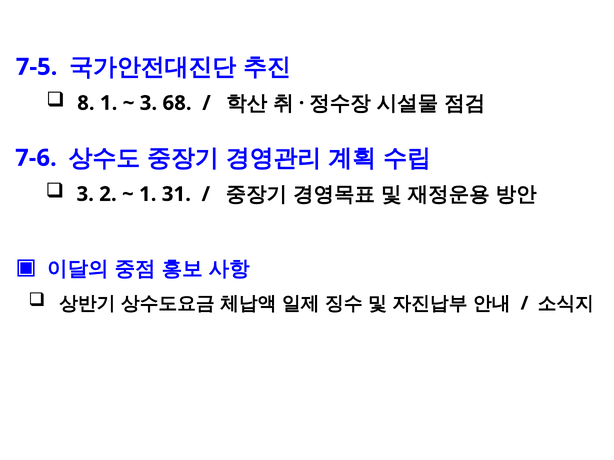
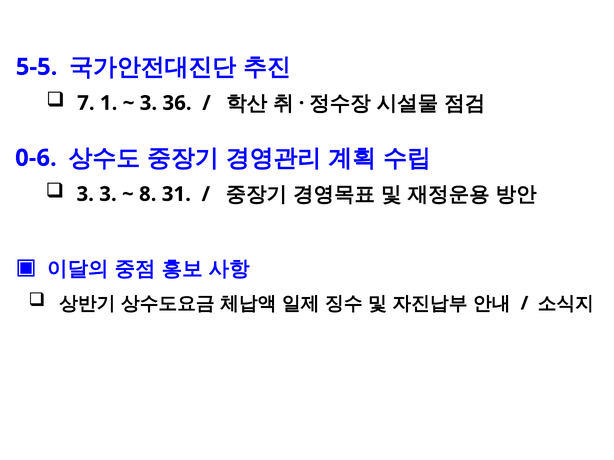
7-5: 7-5 -> 5-5
8: 8 -> 7
68: 68 -> 36
7-6: 7-6 -> 0-6
3 2: 2 -> 3
1 at (148, 194): 1 -> 8
